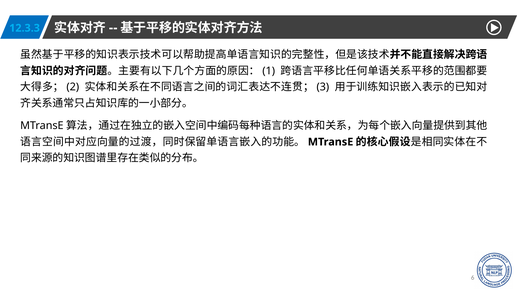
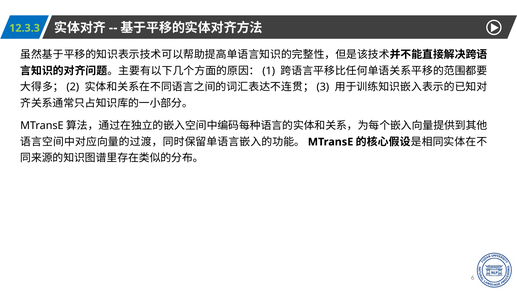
12.3.3 colour: light blue -> light green
